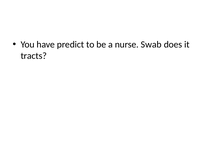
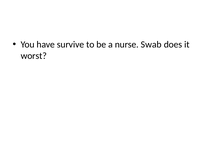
predict: predict -> survive
tracts: tracts -> worst
